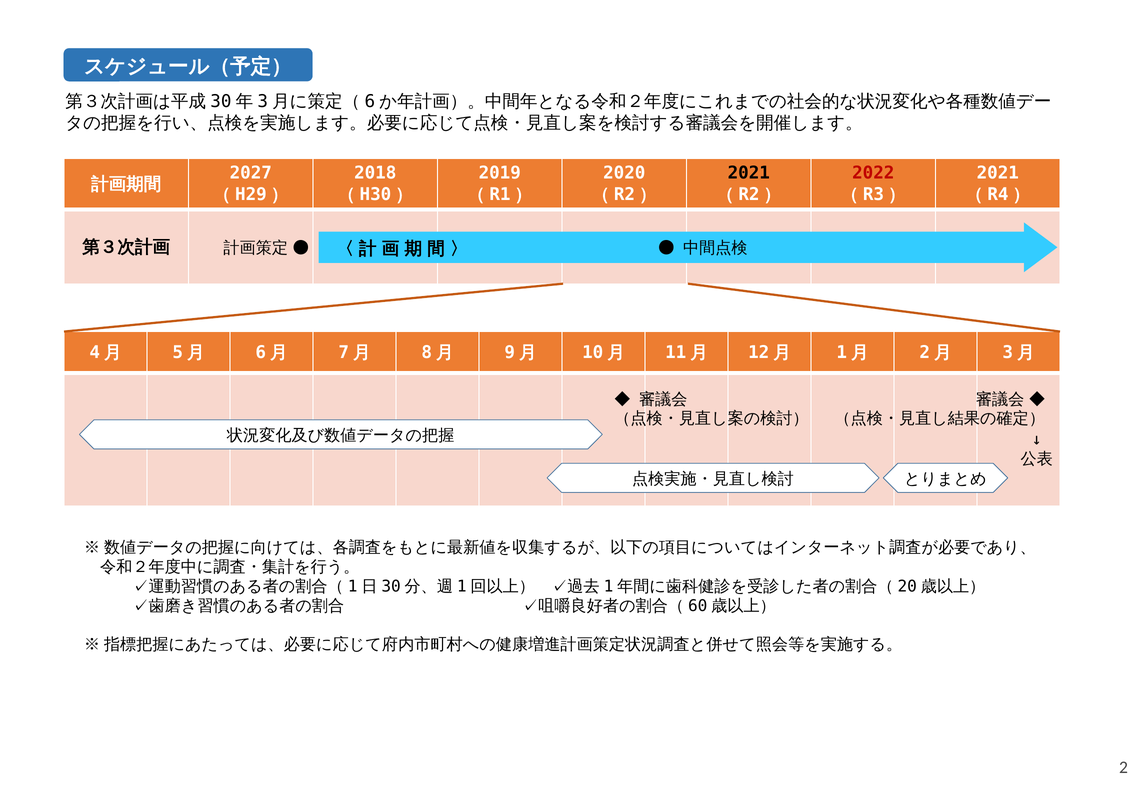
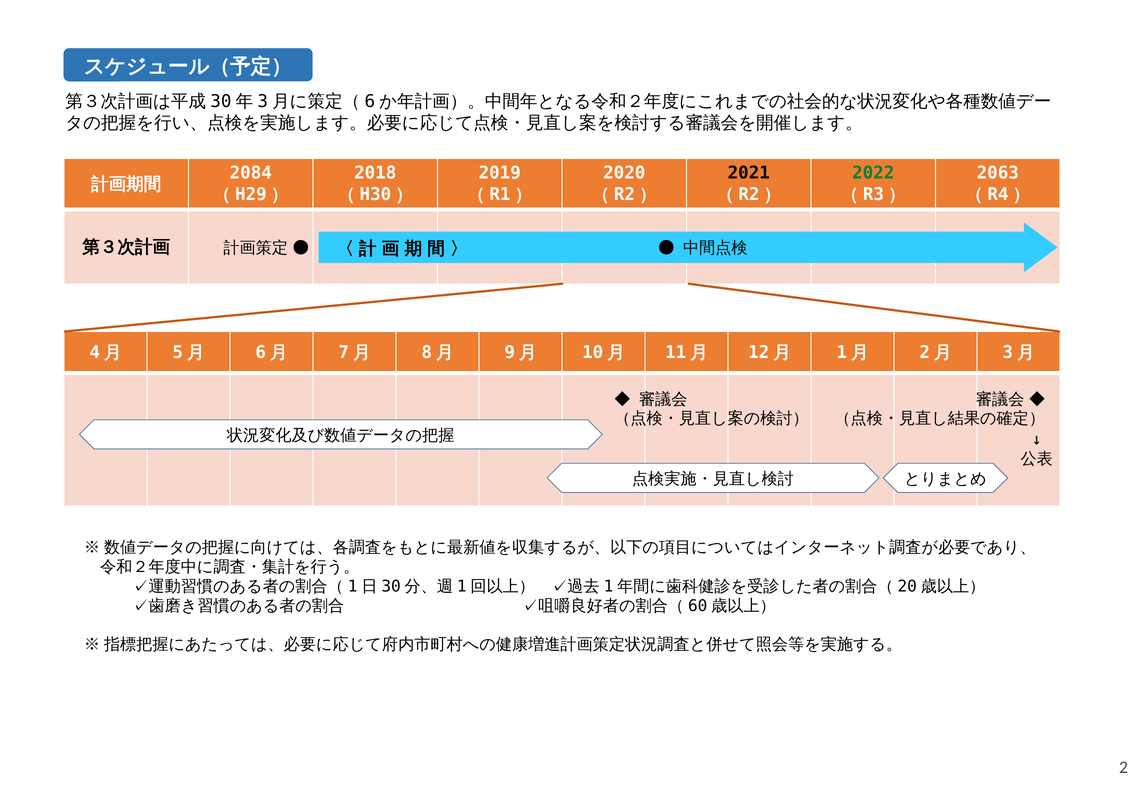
2027: 2027 -> 2084
2022 colour: red -> green
2021 at (998, 173): 2021 -> 2063
